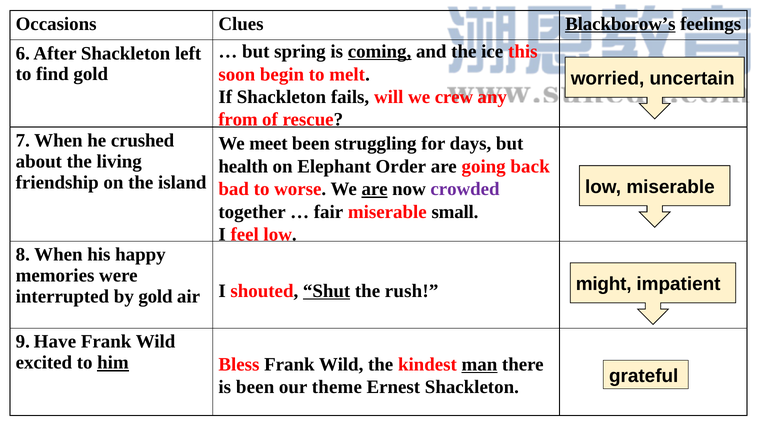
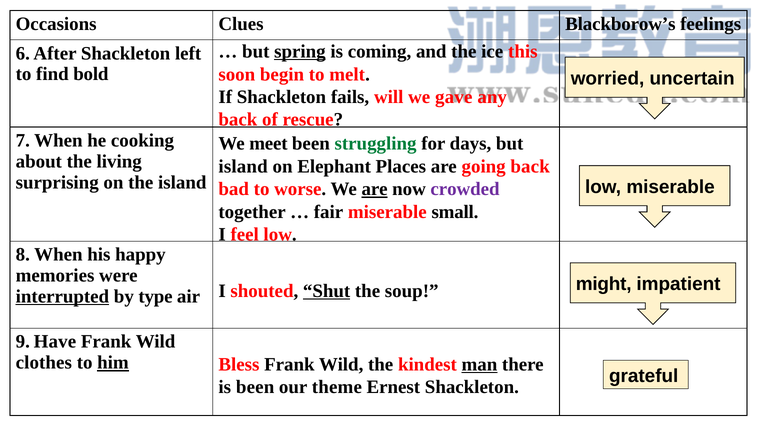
Blackborow’s underline: present -> none
spring underline: none -> present
coming underline: present -> none
find gold: gold -> bold
crew: crew -> gave
from at (238, 120): from -> back
crushed: crushed -> cooking
struggling colour: black -> green
health at (243, 166): health -> island
Order: Order -> Places
friendship: friendship -> surprising
rush: rush -> soup
interrupted underline: none -> present
by gold: gold -> type
excited: excited -> clothes
